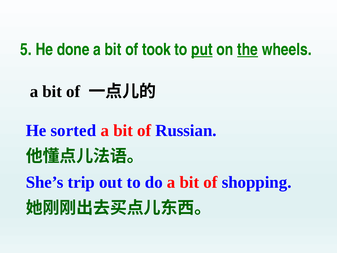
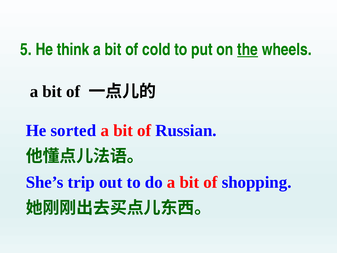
done: done -> think
took: took -> cold
put underline: present -> none
